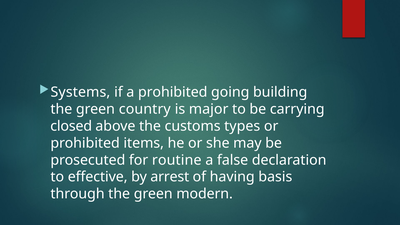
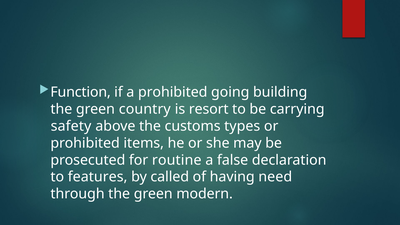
Systems: Systems -> Function
major: major -> resort
closed: closed -> safety
effective: effective -> features
arrest: arrest -> called
basis: basis -> need
